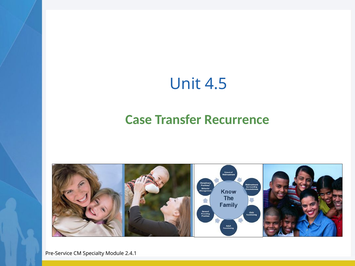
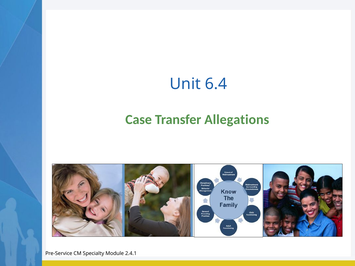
4.5: 4.5 -> 6.4
Recurrence: Recurrence -> Allegations
